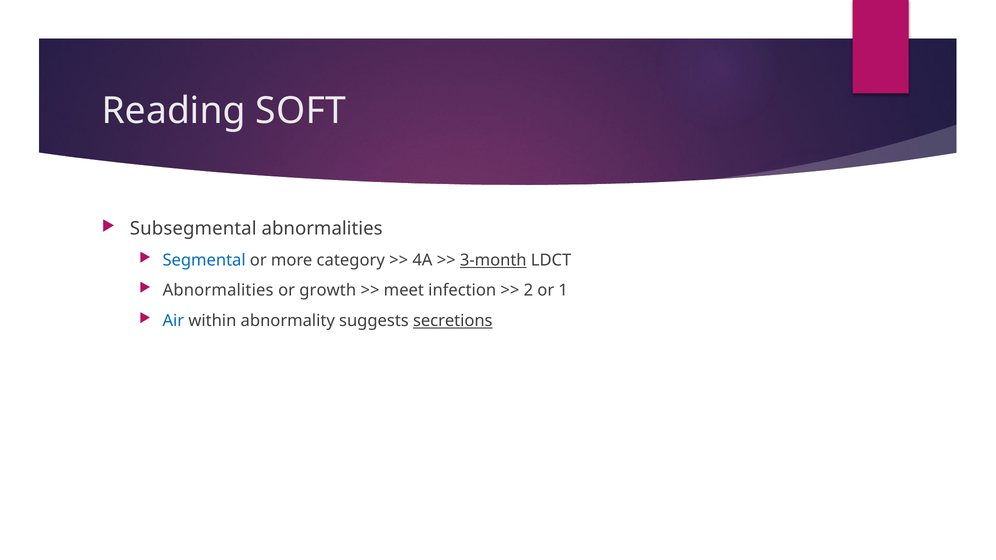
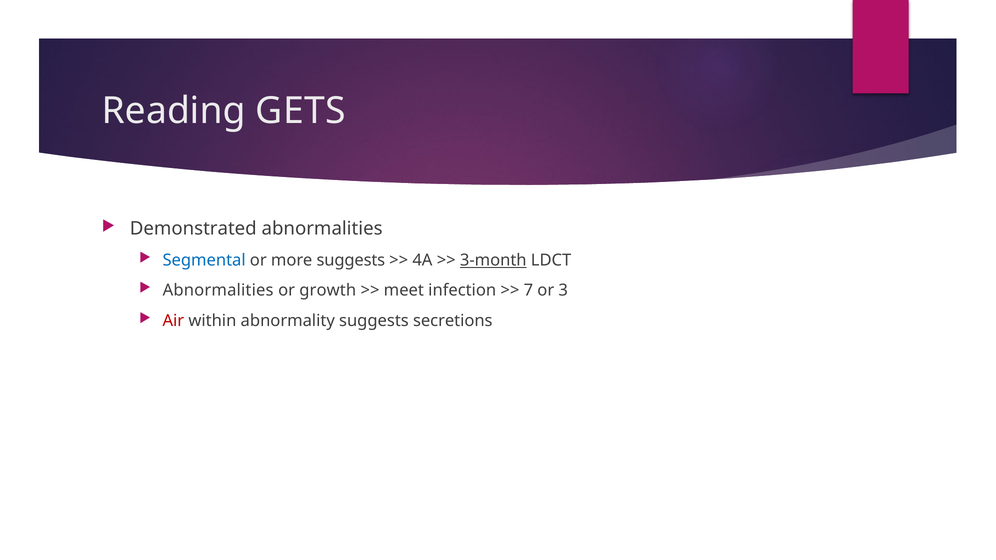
SOFT: SOFT -> GETS
Subsegmental: Subsegmental -> Demonstrated
more category: category -> suggests
2: 2 -> 7
1: 1 -> 3
Air colour: blue -> red
secretions underline: present -> none
